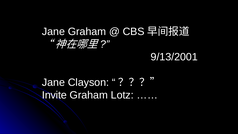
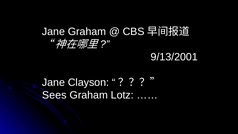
Invite: Invite -> Sees
